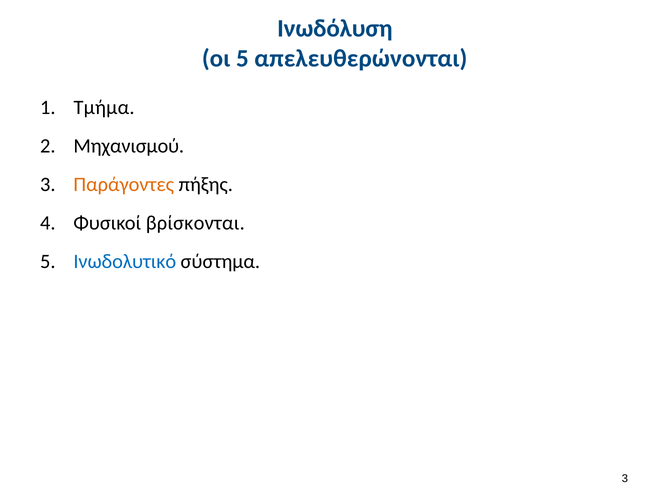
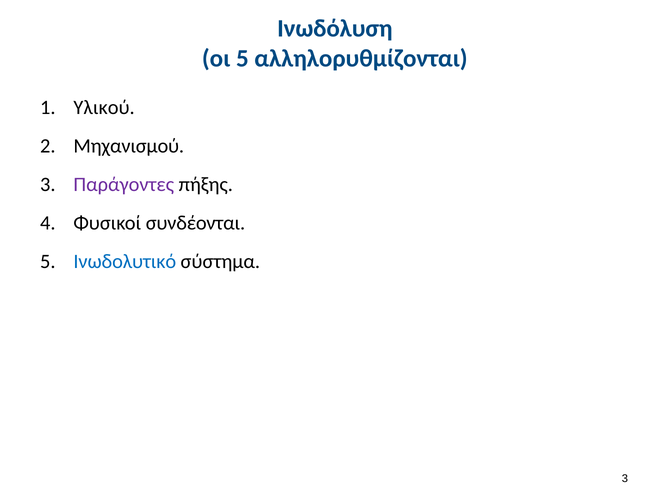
απελευθερώνονται: απελευθερώνονται -> αλληλορυθμίζονται
Τμήμα: Τμήμα -> Υλικού
Παράγοντες colour: orange -> purple
βρίσκονται: βρίσκονται -> συνδέονται
